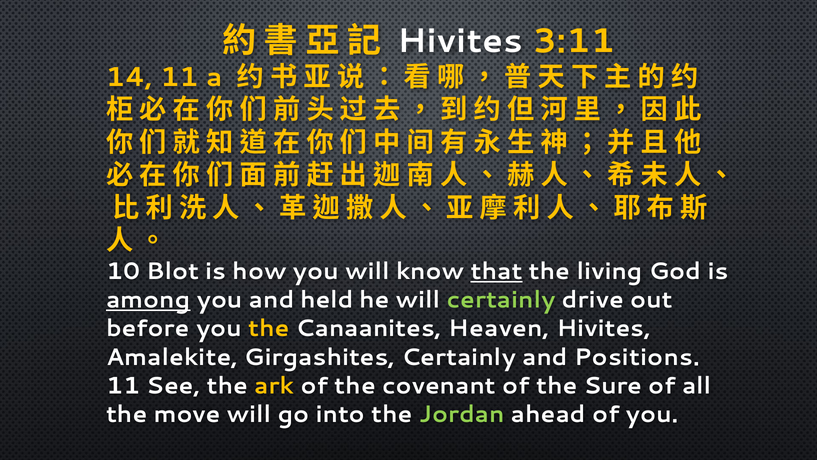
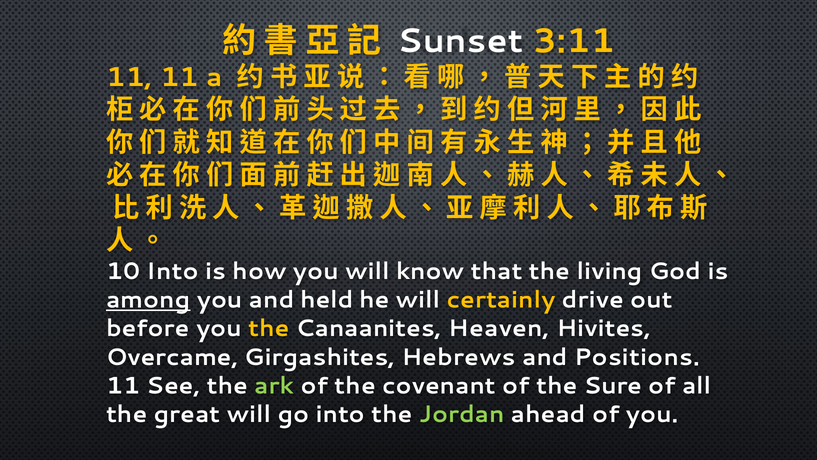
Hivites at (460, 41): Hivites -> Sunset
14 at (129, 77): 14 -> 11
10 Blot: Blot -> Into
that underline: present -> none
certainly at (501, 300) colour: light green -> yellow
Amalekite: Amalekite -> Overcame
Girgashites Certainly: Certainly -> Hebrews
ark colour: yellow -> light green
move: move -> great
